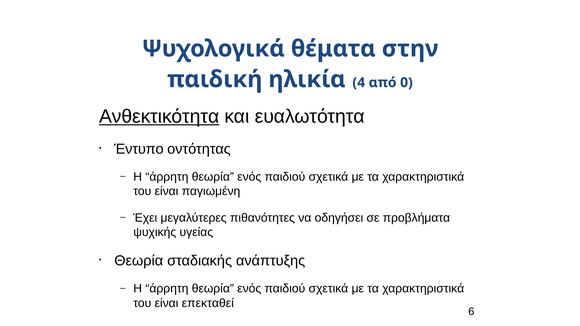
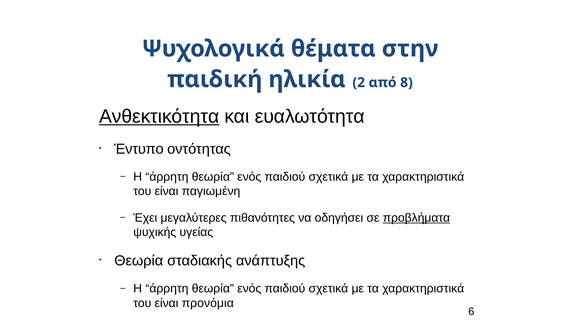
4: 4 -> 2
0: 0 -> 8
προβλήματα underline: none -> present
επεκταθεί: επεκταθεί -> προνόμια
